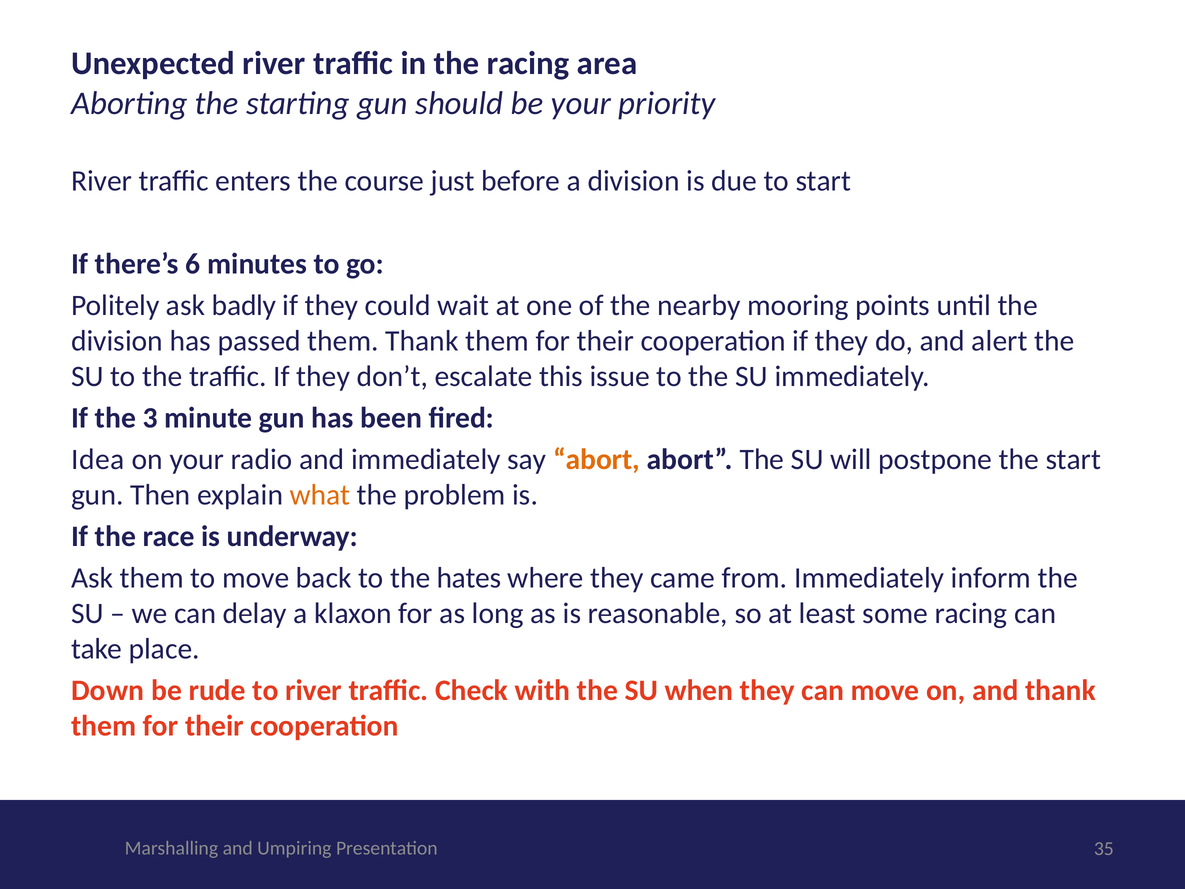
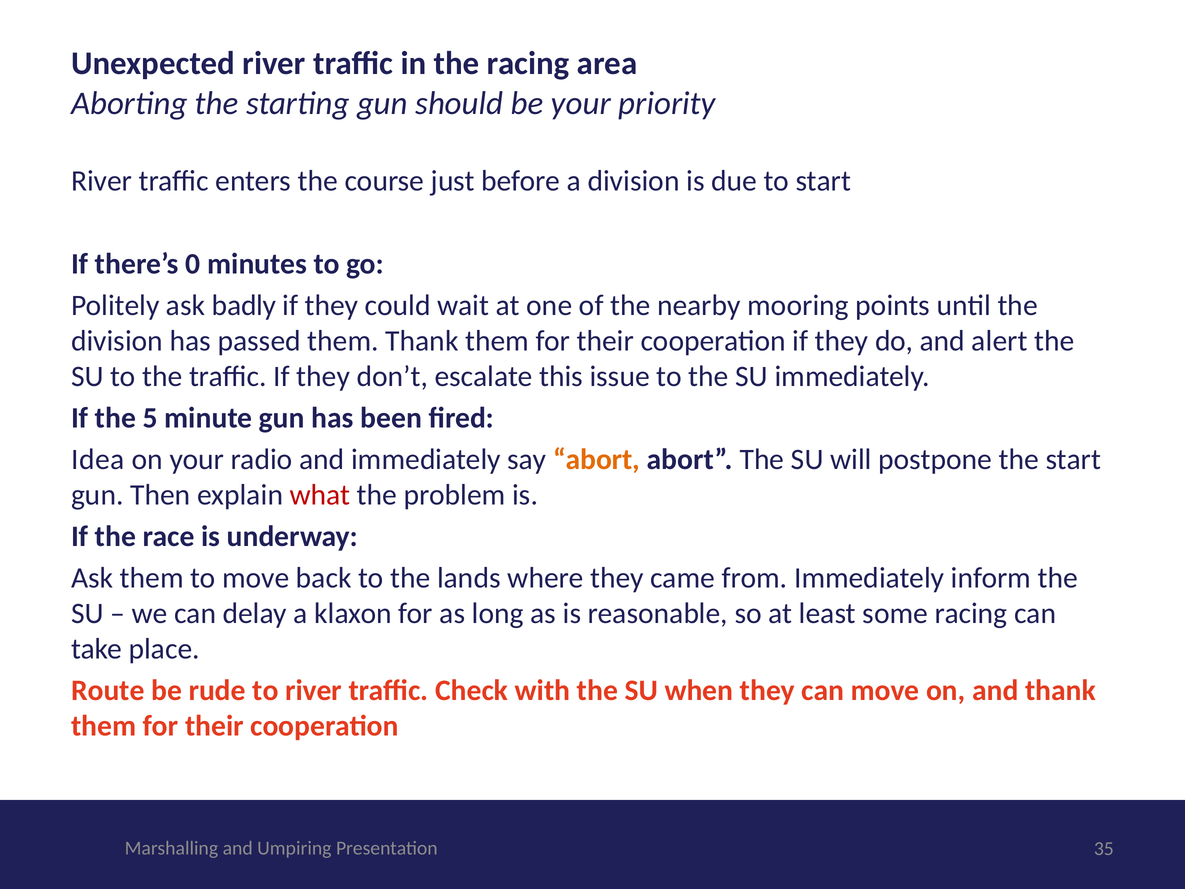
6: 6 -> 0
3: 3 -> 5
what colour: orange -> red
hates: hates -> lands
Down: Down -> Route
